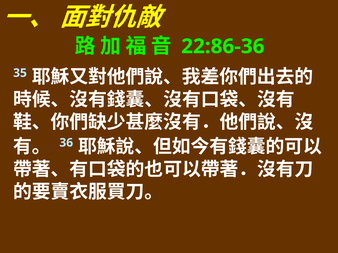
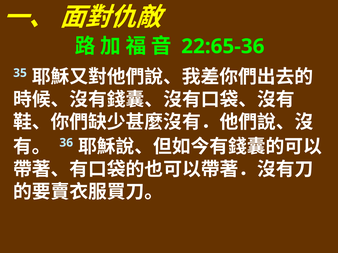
22:86-36: 22:86-36 -> 22:65-36
